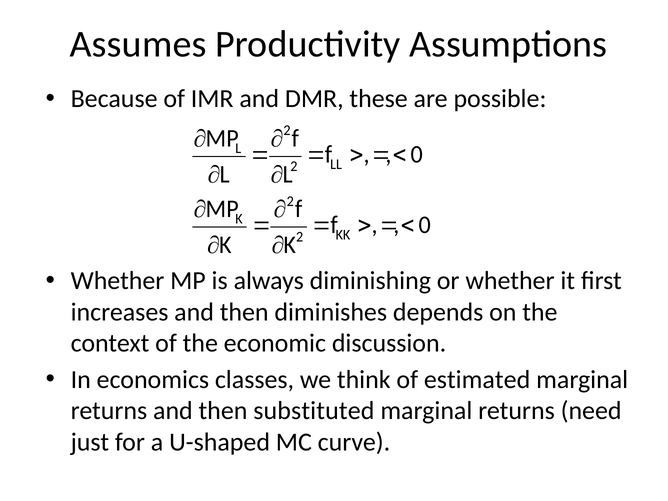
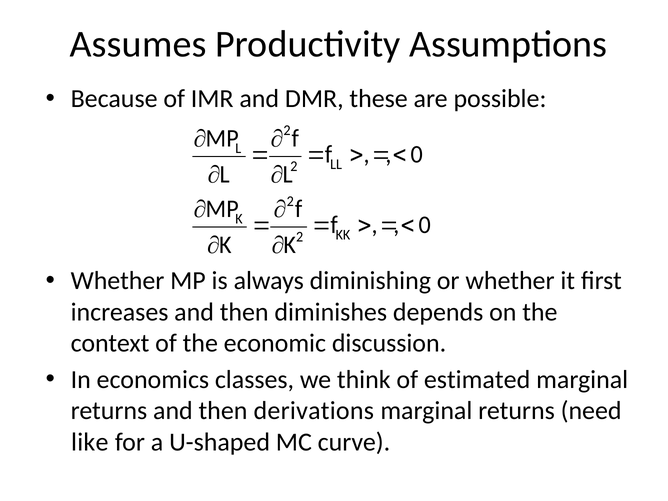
substituted: substituted -> derivations
just: just -> like
